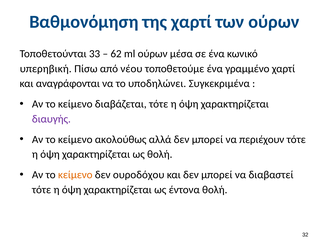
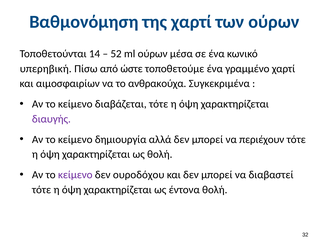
33: 33 -> 14
62: 62 -> 52
νέου: νέου -> ώστε
αναγράφονται: αναγράφονται -> αιμοσφαιρίων
υποδηλώνει: υποδηλώνει -> ανθρακούχα
ακολούθως: ακολούθως -> δημιουργία
κείμενο at (75, 175) colour: orange -> purple
